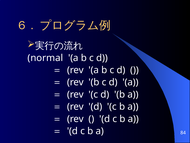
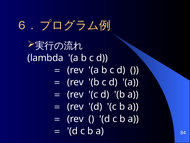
normal: normal -> lambda
